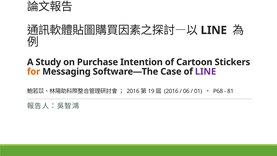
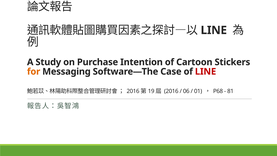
LINE at (206, 71) colour: purple -> red
